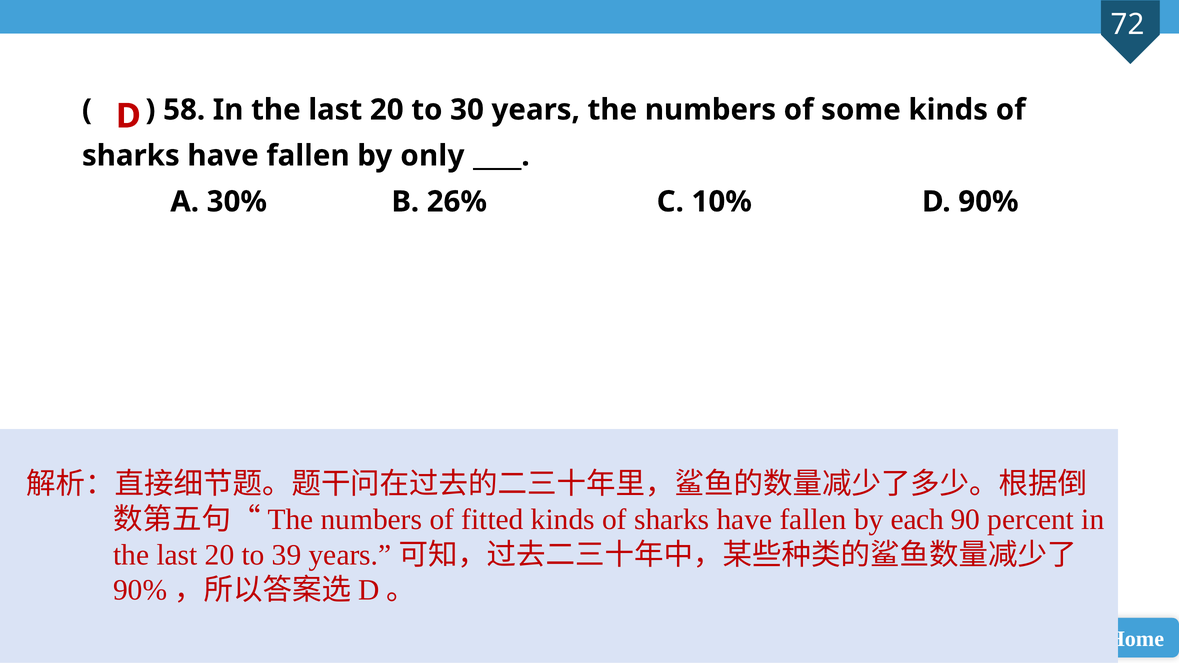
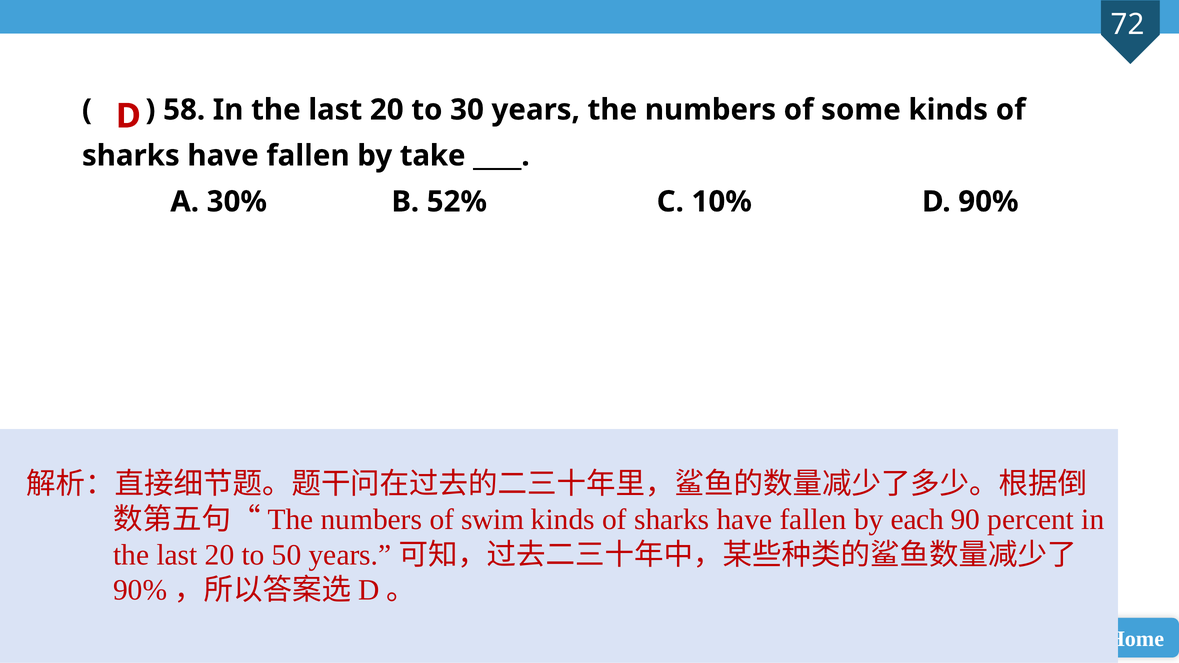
only: only -> take
26%: 26% -> 52%
fitted: fitted -> swim
39: 39 -> 50
